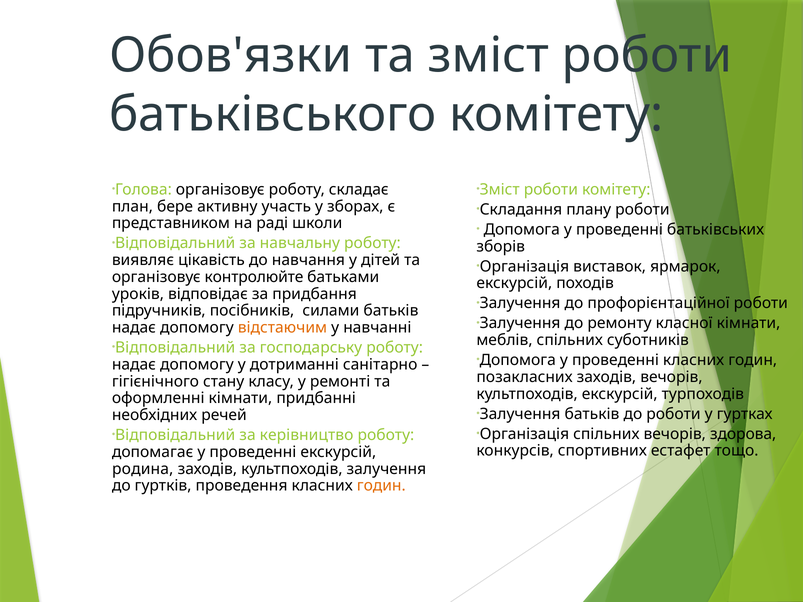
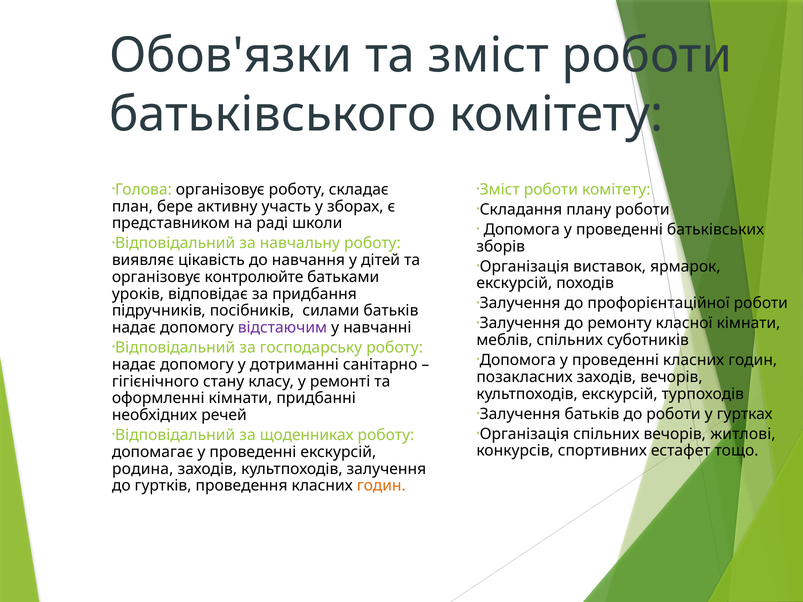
відстаючим colour: orange -> purple
здорова: здорова -> житлові
керівництво: керівництво -> щоденниках
